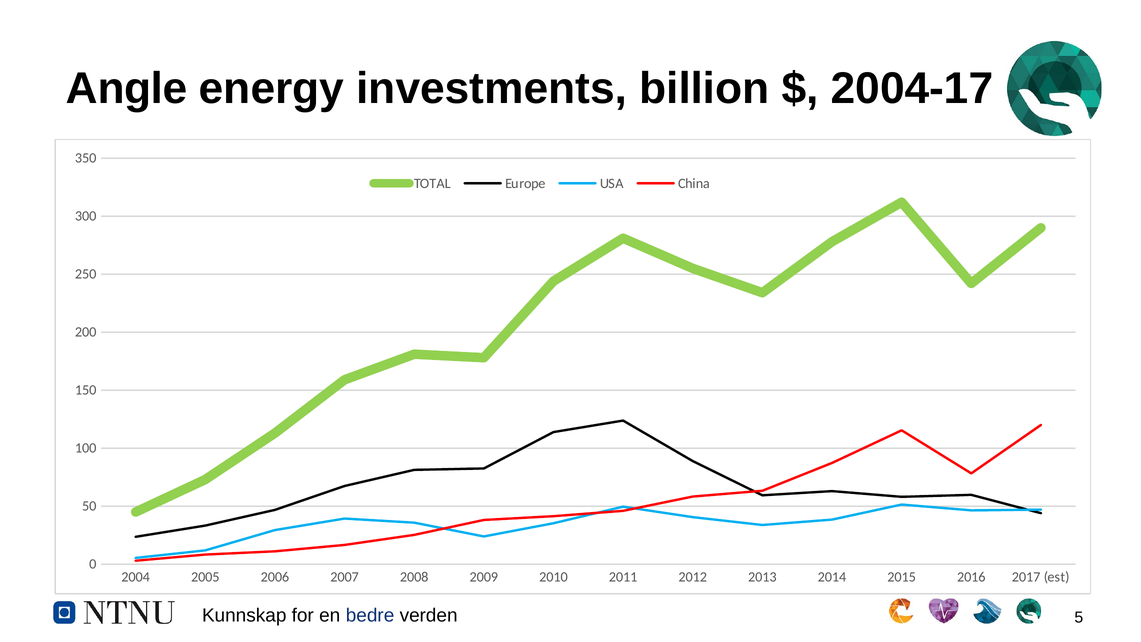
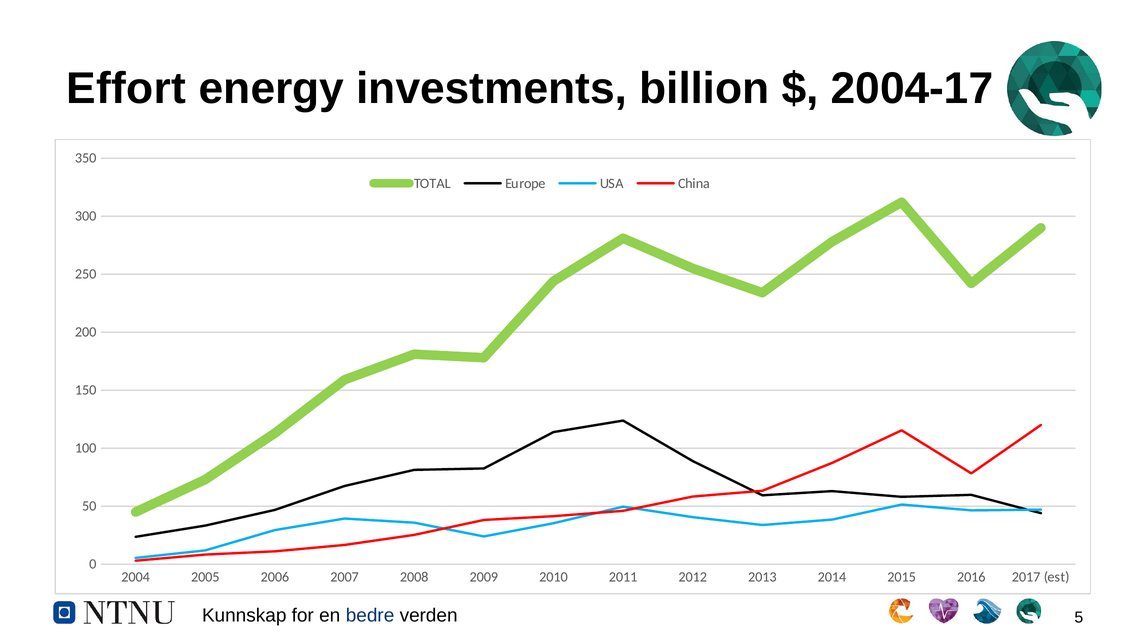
Angle: Angle -> Effort
